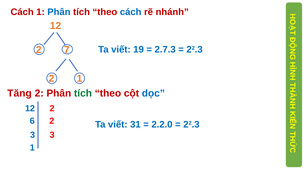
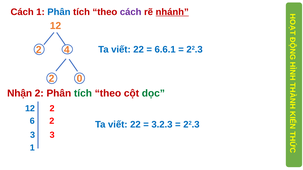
cách at (131, 12) colour: blue -> purple
nhánh underline: none -> present
7: 7 -> 4
19 at (139, 50): 19 -> 22
2.7.3: 2.7.3 -> 6.6.1
2 1: 1 -> 0
Tăng: Tăng -> Nhận
dọc colour: blue -> green
31 at (135, 125): 31 -> 22
2.2.0: 2.2.0 -> 3.2.3
